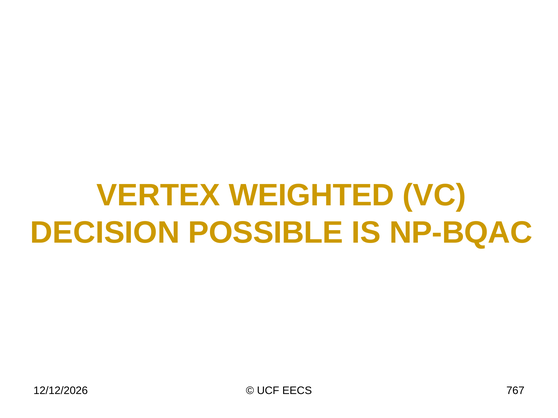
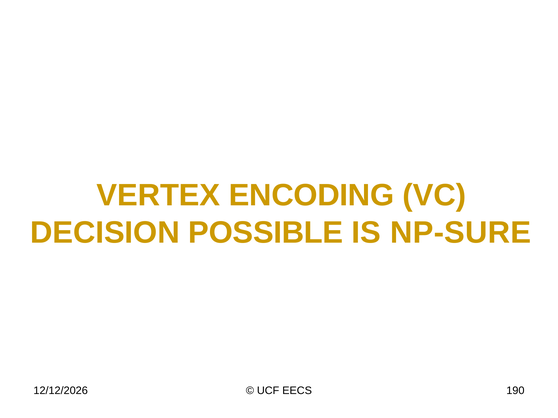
WEIGHTED: WEIGHTED -> ENCODING
NP-BQAC: NP-BQAC -> NP-SURE
767: 767 -> 190
